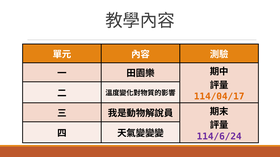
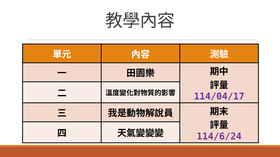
114/04/17 colour: orange -> purple
